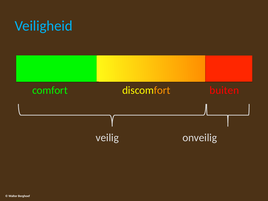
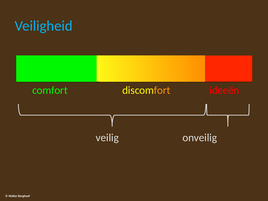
buiten: buiten -> ideeën
